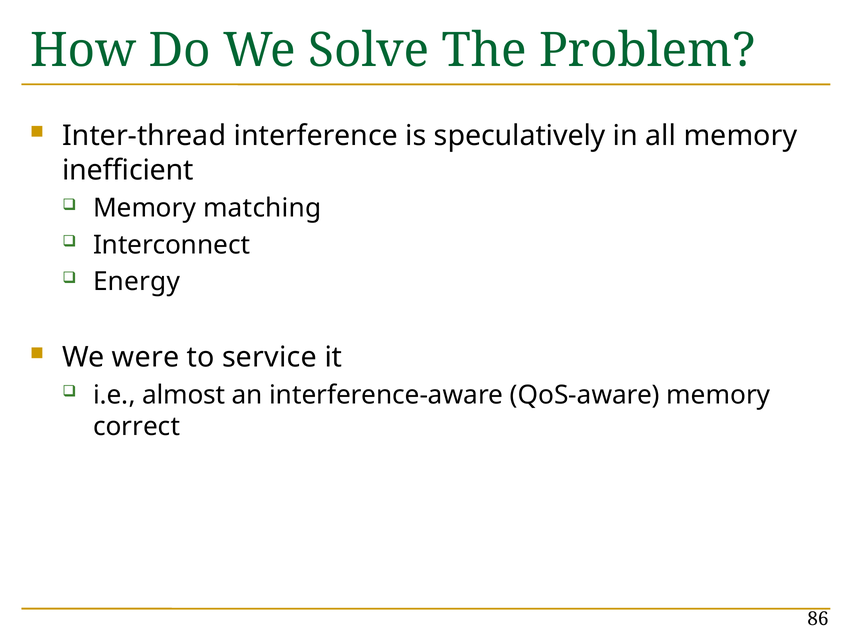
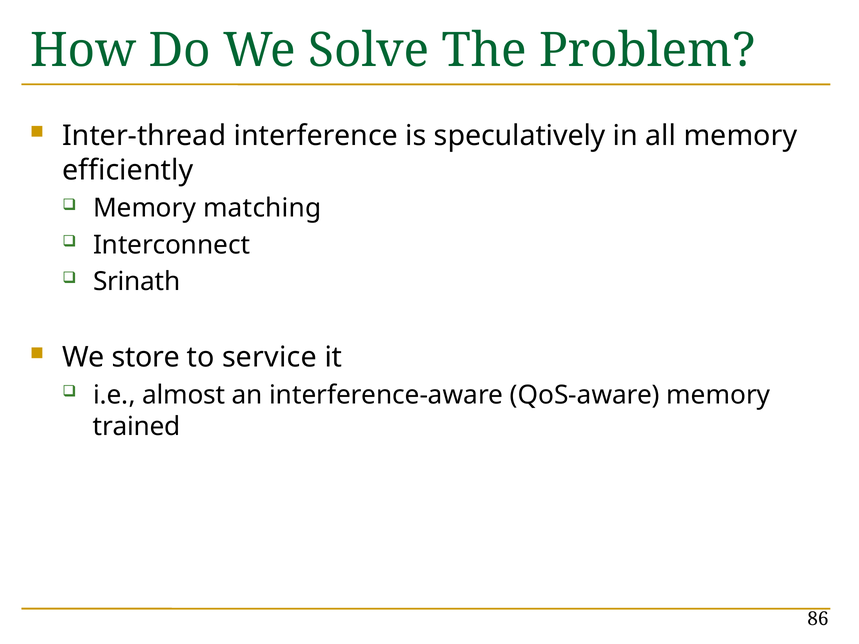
inefficient: inefficient -> efficiently
Energy: Energy -> Srinath
were: were -> store
correct: correct -> trained
